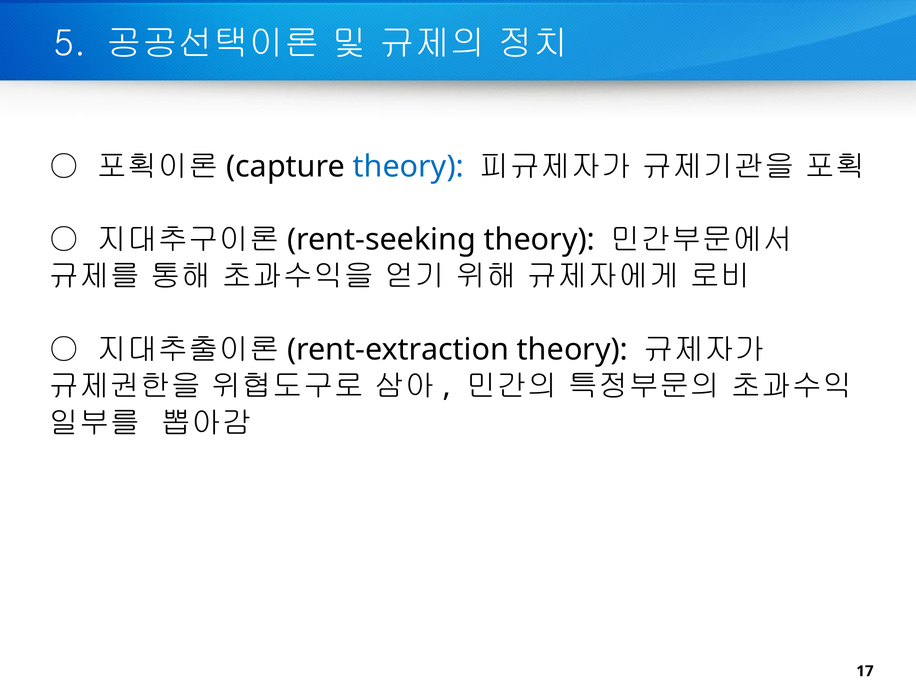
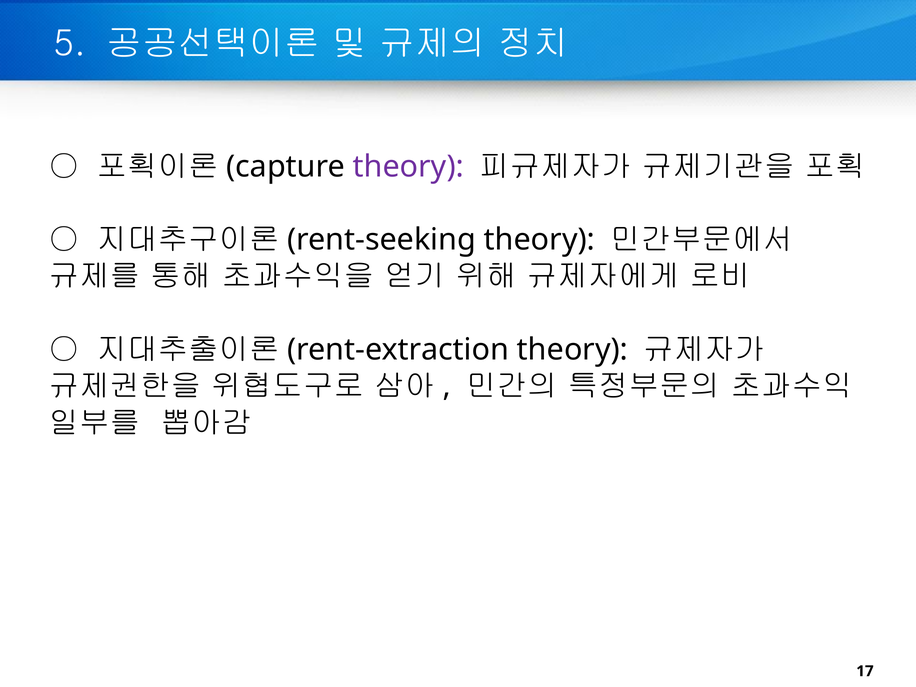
theory at (408, 166) colour: blue -> purple
